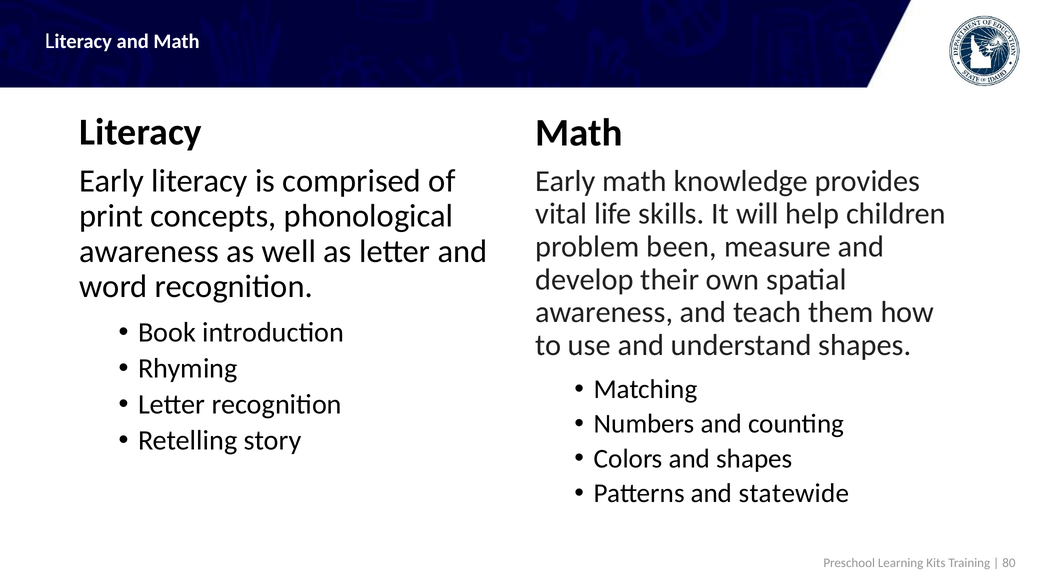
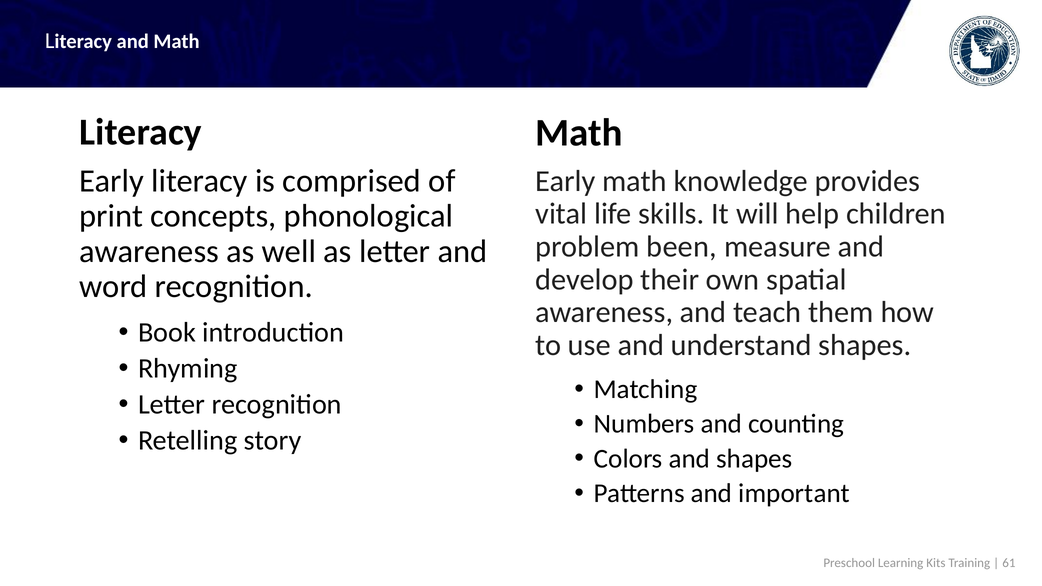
statewide: statewide -> important
80: 80 -> 61
